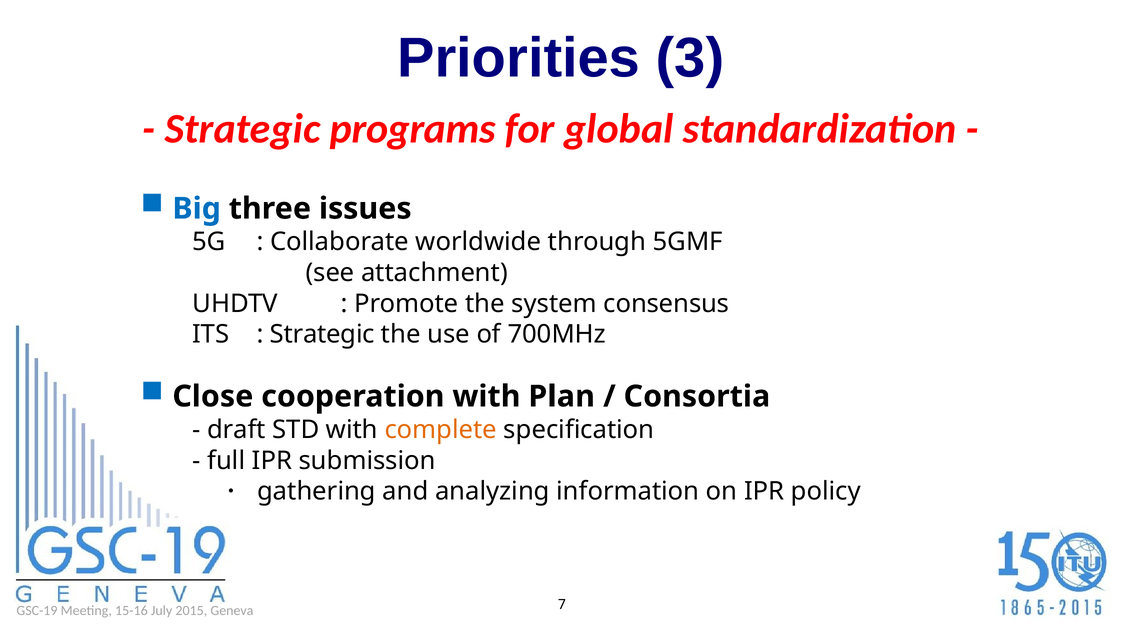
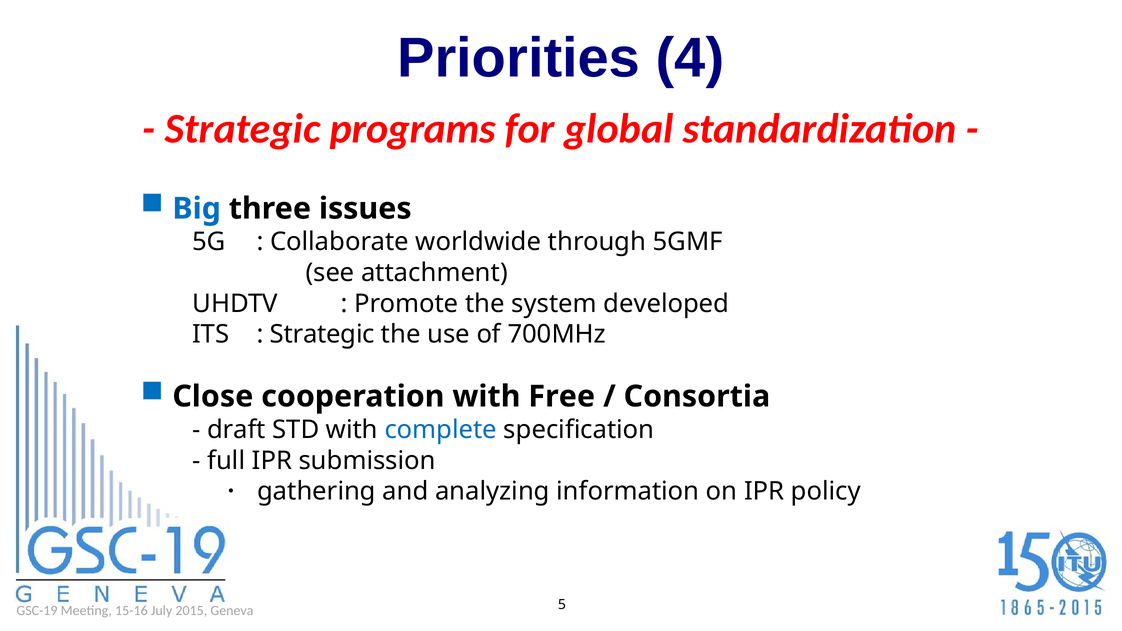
3: 3 -> 4
consensus: consensus -> developed
Plan: Plan -> Free
complete colour: orange -> blue
7: 7 -> 5
